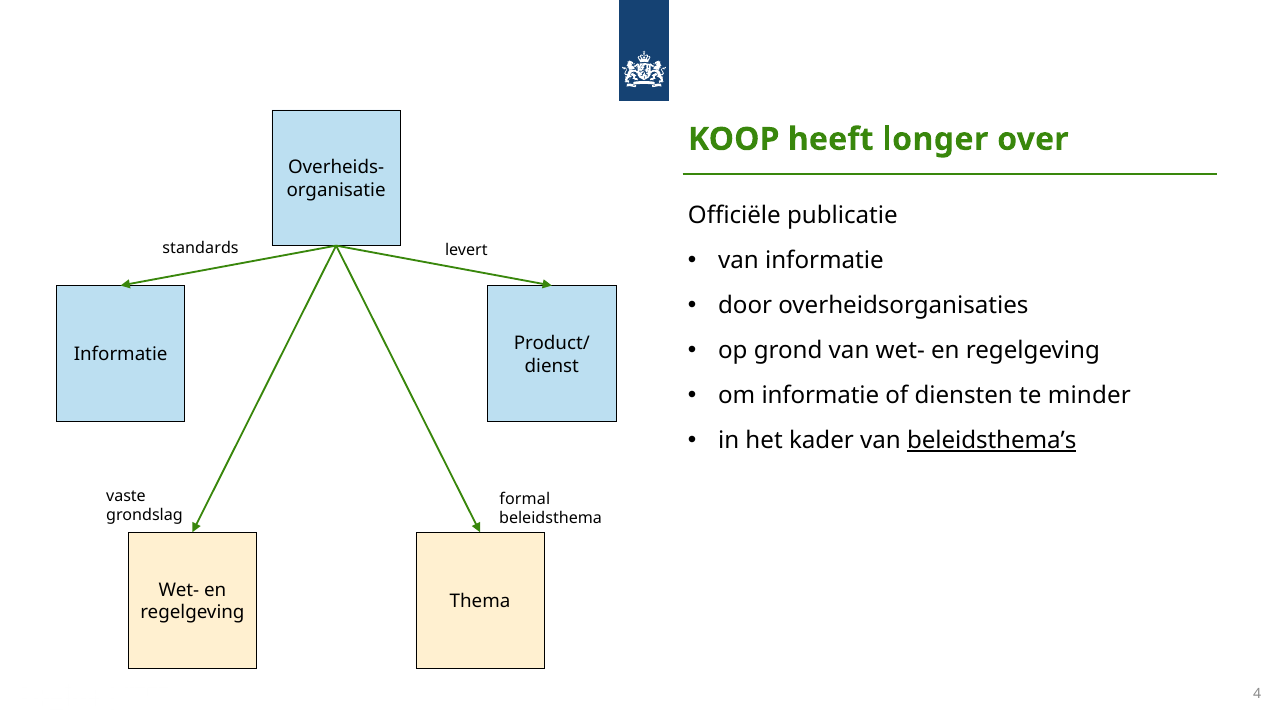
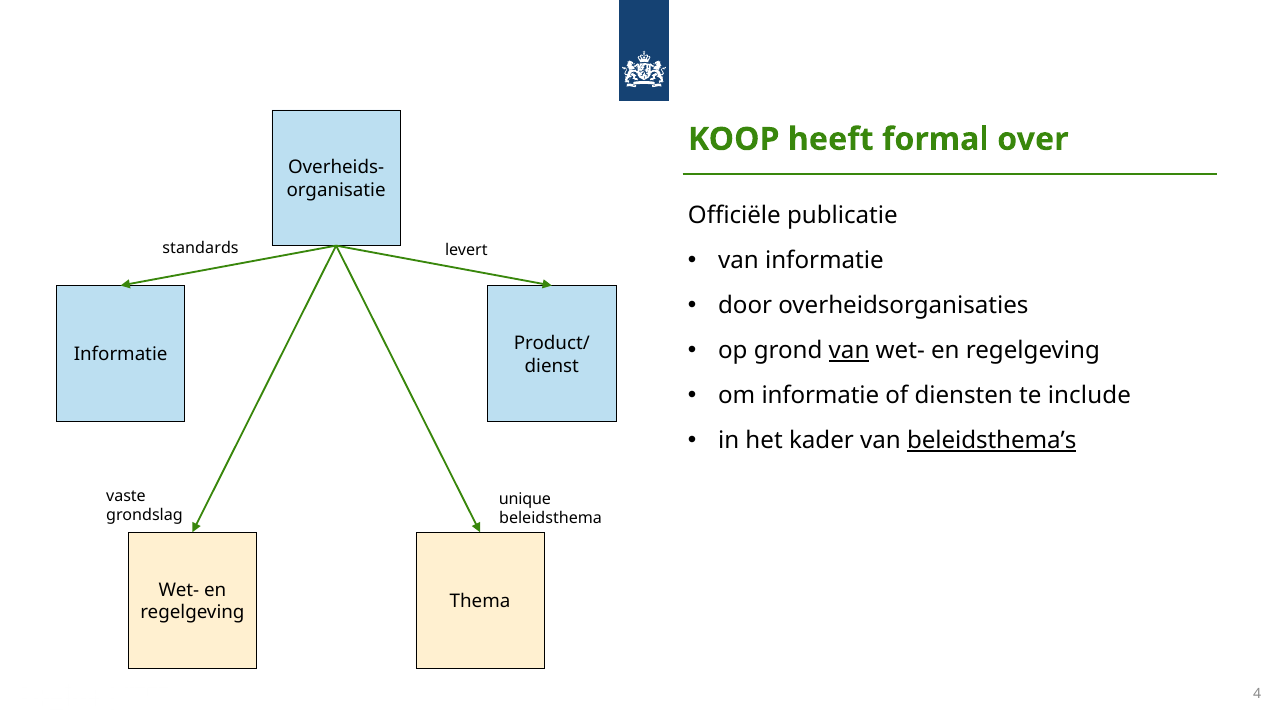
longer: longer -> formal
van at (849, 351) underline: none -> present
minder: minder -> include
formal: formal -> unique
